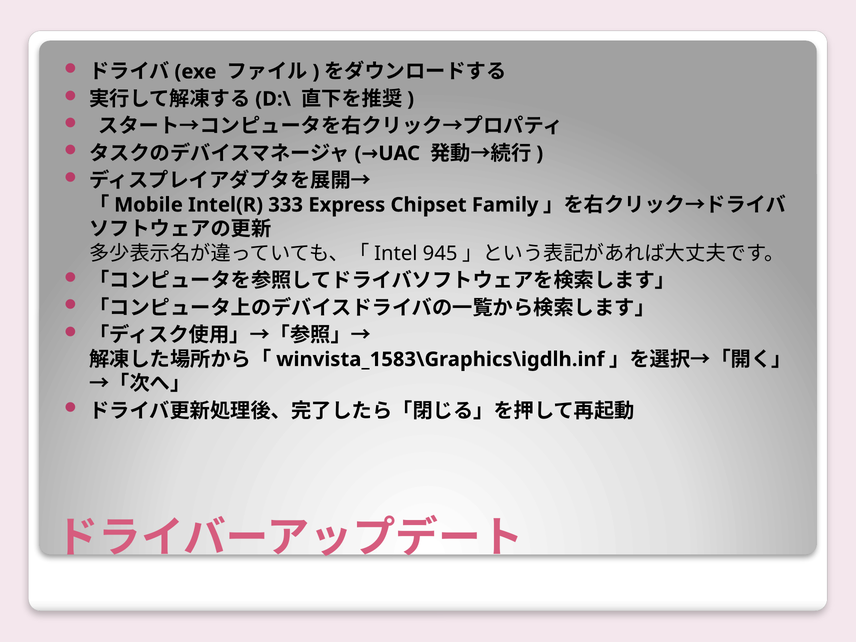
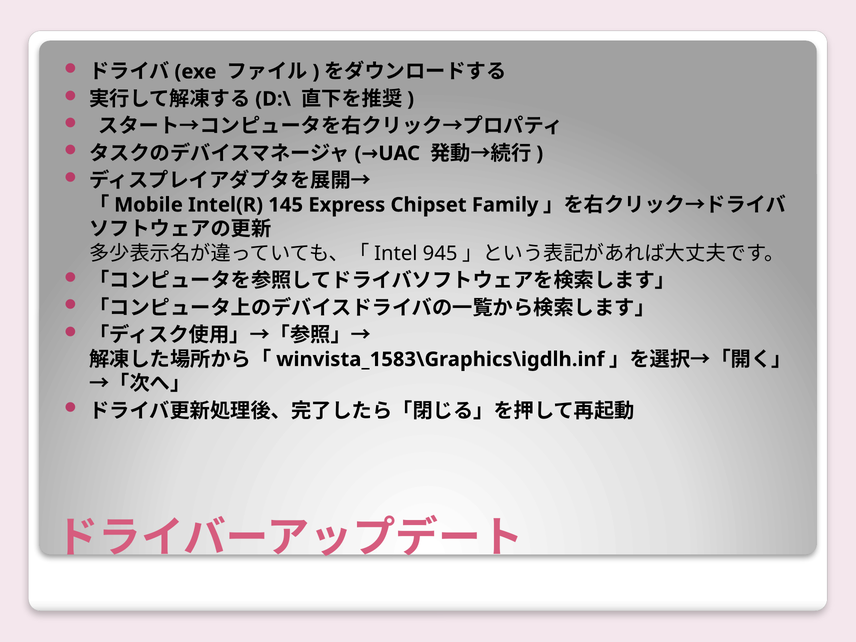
333: 333 -> 145
